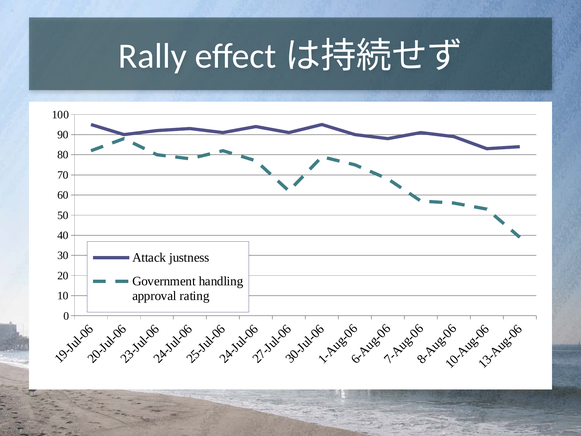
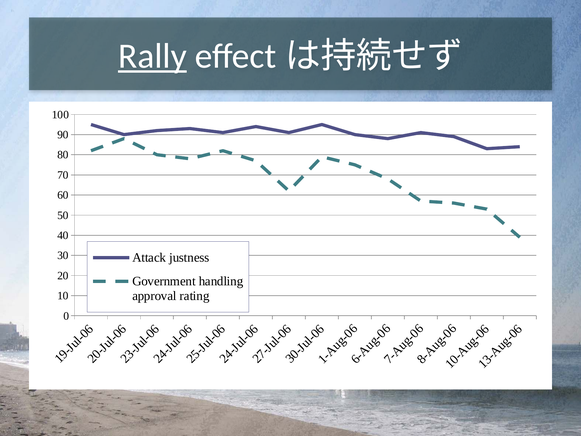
Rally underline: none -> present
